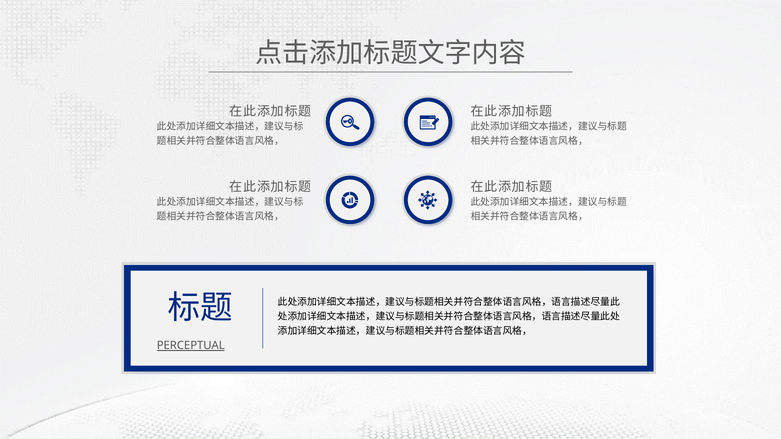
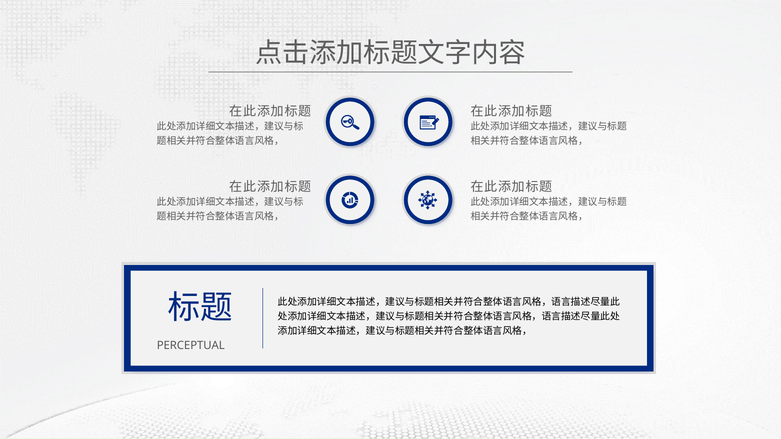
PERCEPTUAL underline: present -> none
